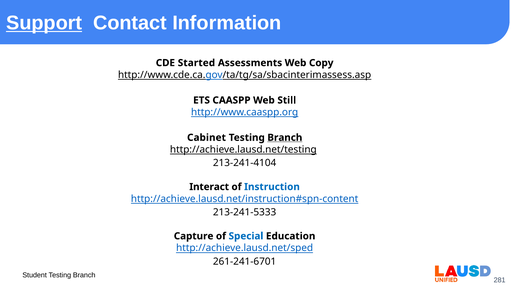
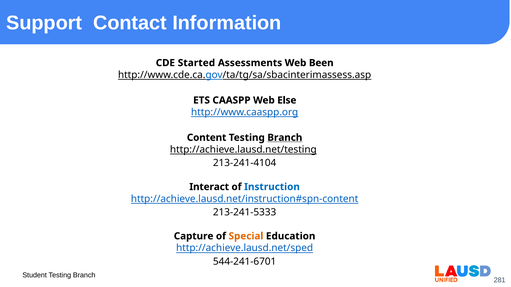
Support underline: present -> none
Copy: Copy -> Been
Still: Still -> Else
Cabinet: Cabinet -> Content
Special colour: blue -> orange
261-241-6701: 261-241-6701 -> 544-241-6701
